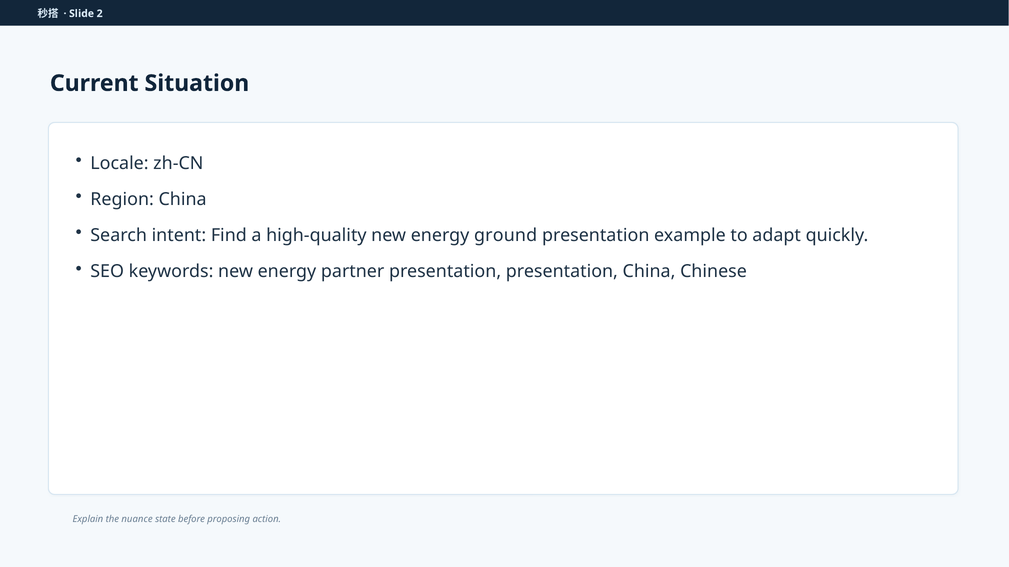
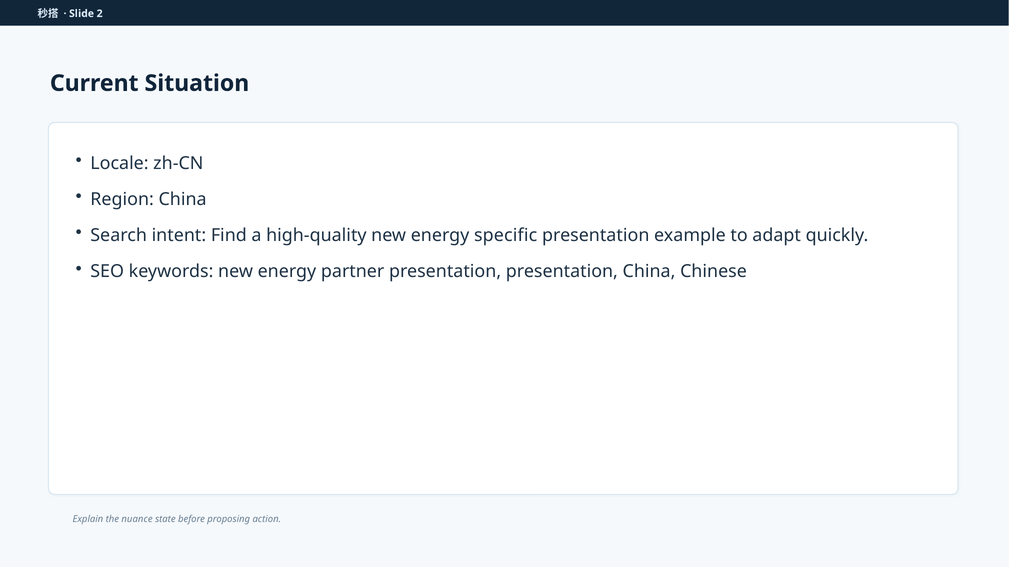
ground: ground -> specific
